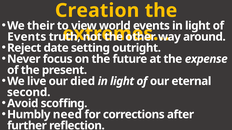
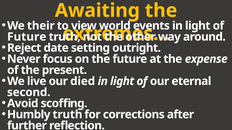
Creation: Creation -> Awaiting
Events at (27, 37): Events -> Future
Humbly need: need -> truth
